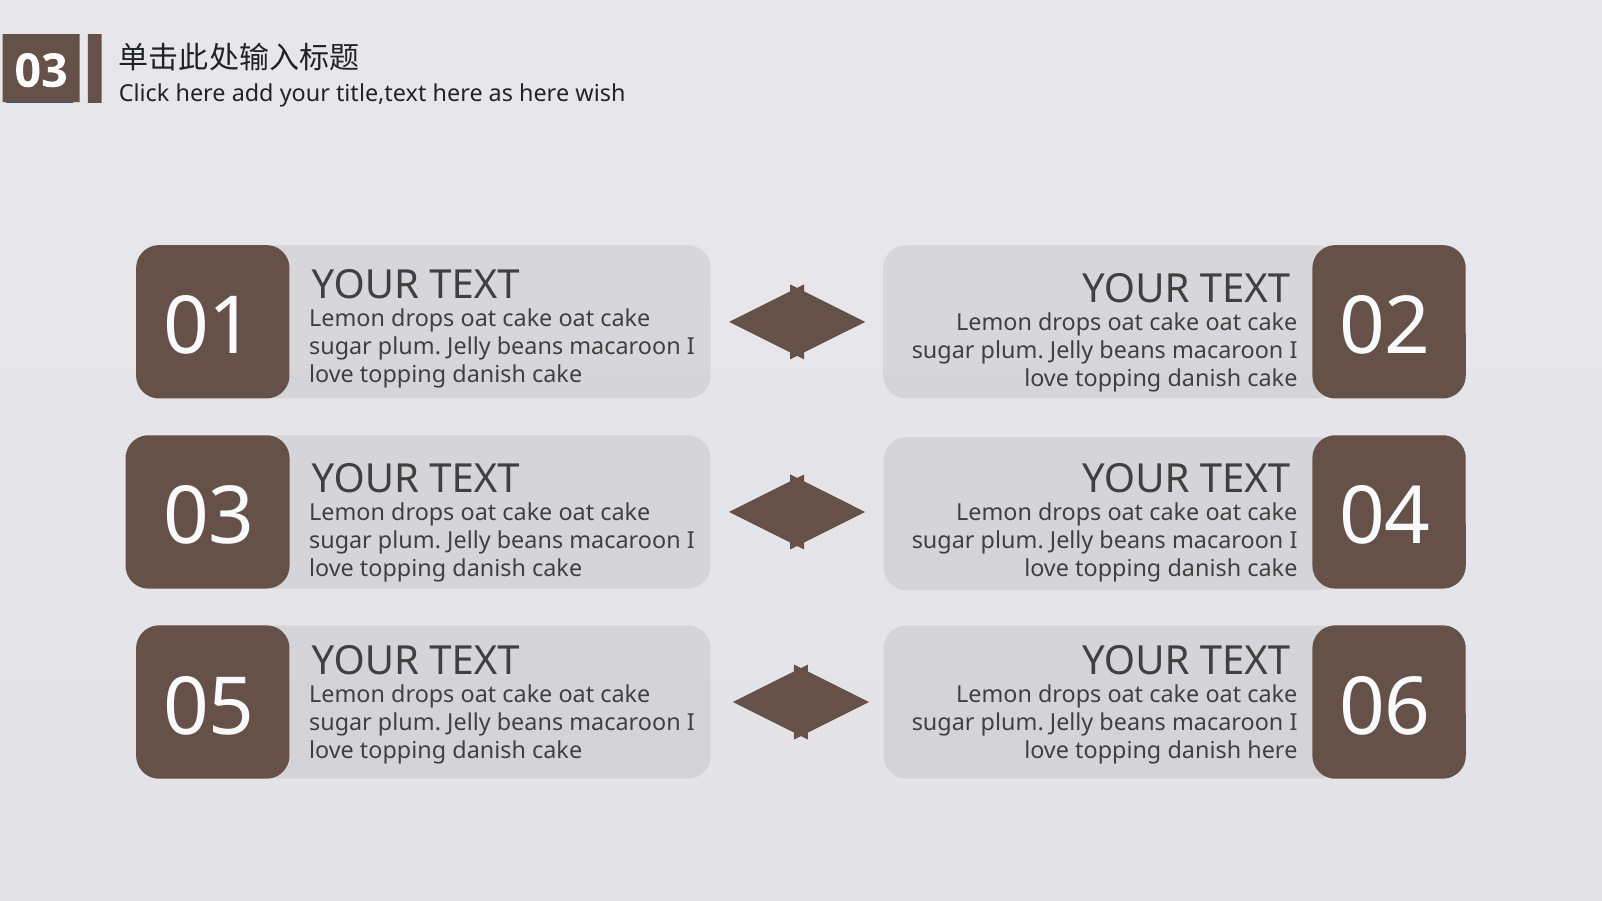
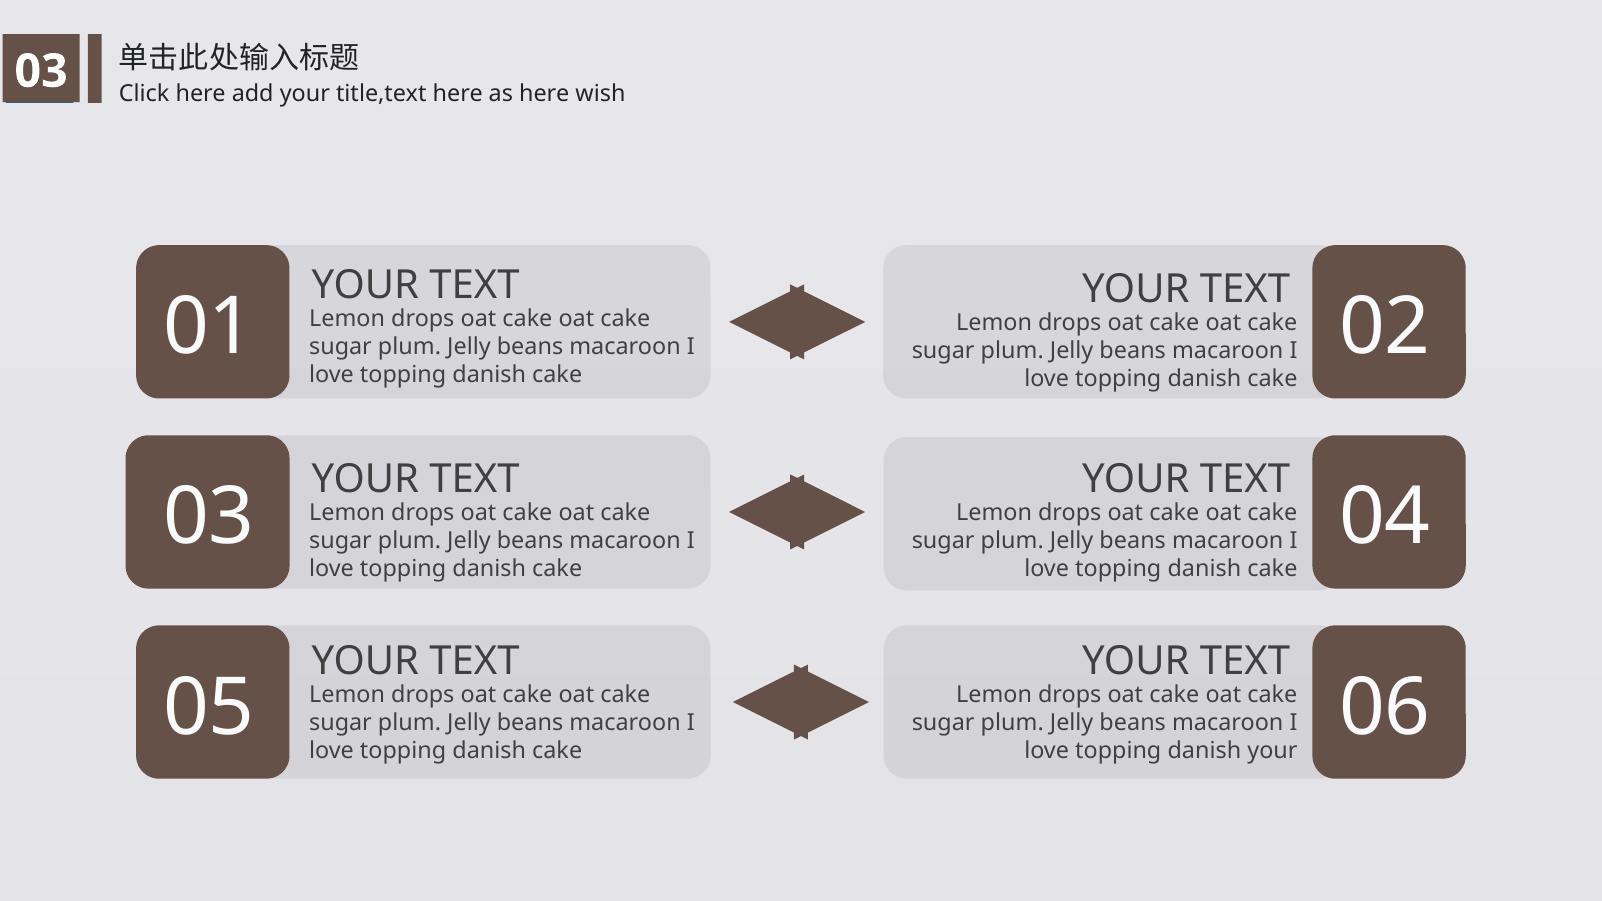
danish here: here -> your
